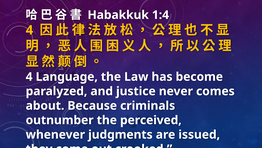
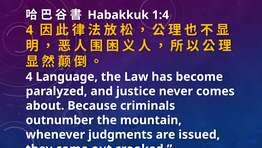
perceived: perceived -> mountain
